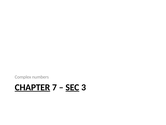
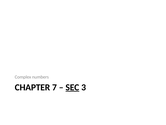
CHAPTER underline: present -> none
